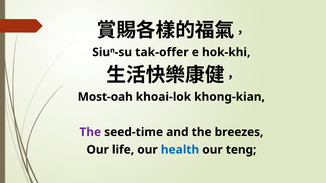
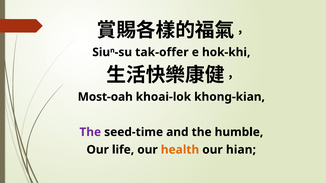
breezes: breezes -> humble
health colour: blue -> orange
teng: teng -> hian
